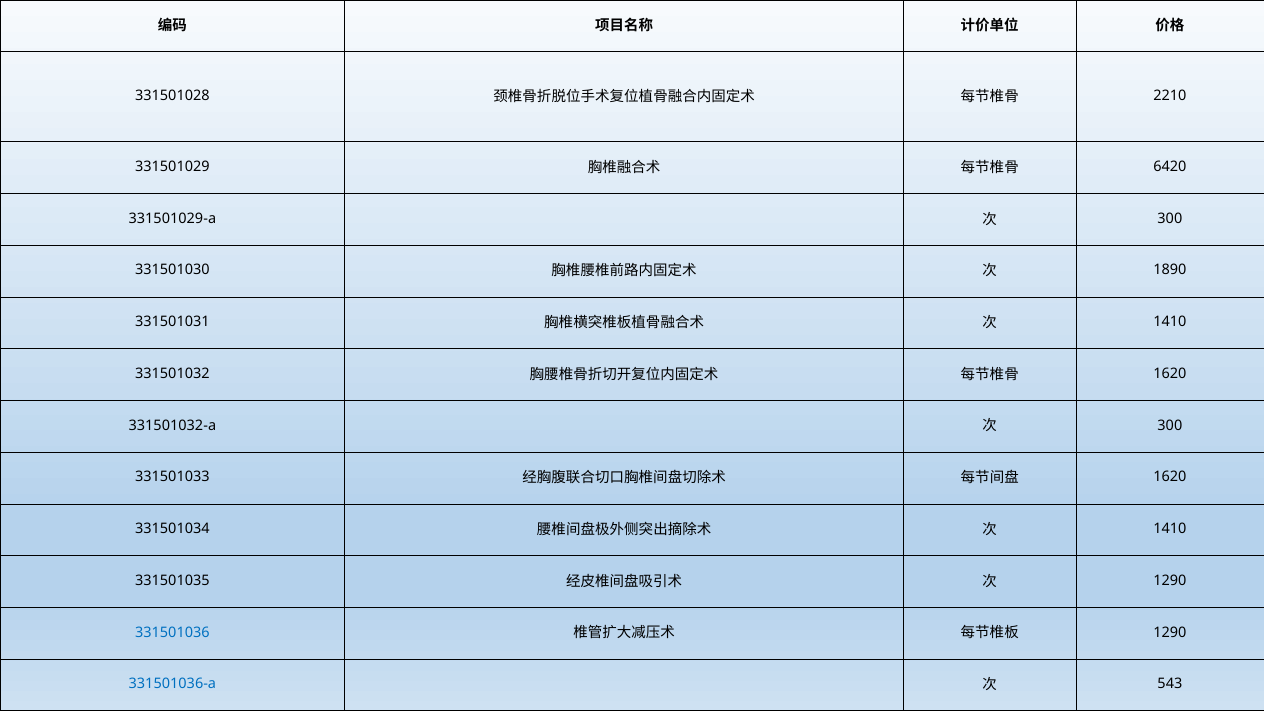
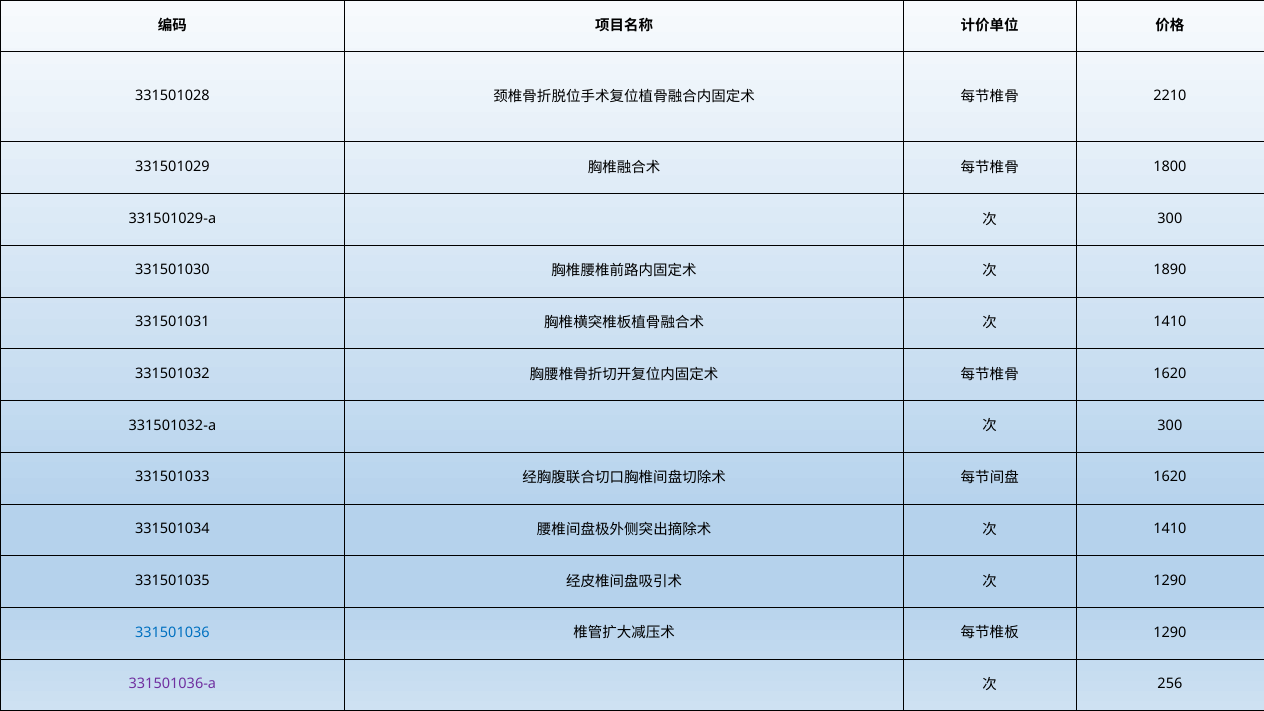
6420: 6420 -> 1800
331501036-a colour: blue -> purple
543: 543 -> 256
